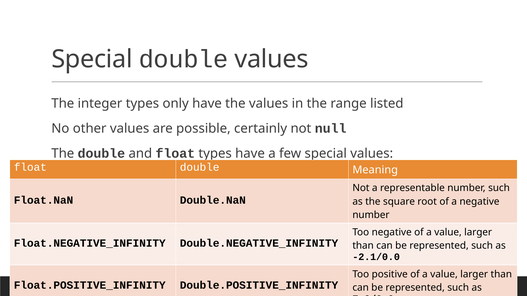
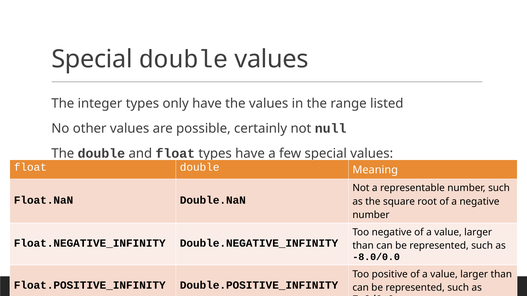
-2.1/0.0: -2.1/0.0 -> -8.0/0.0
